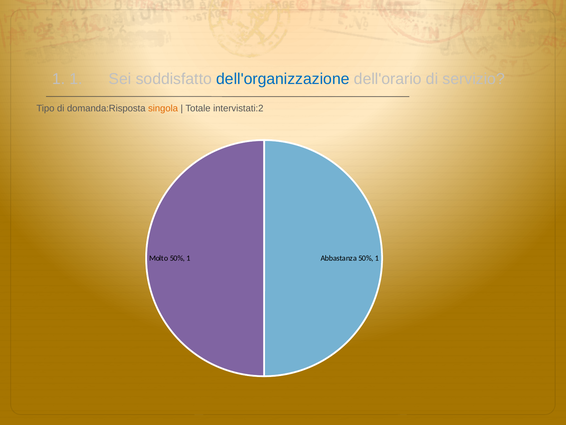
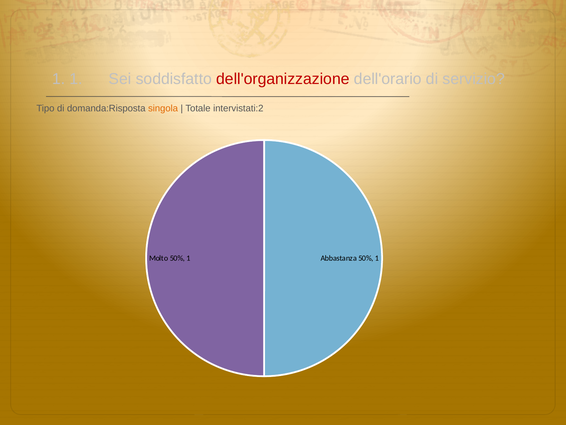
dell'organizzazione colour: blue -> red
